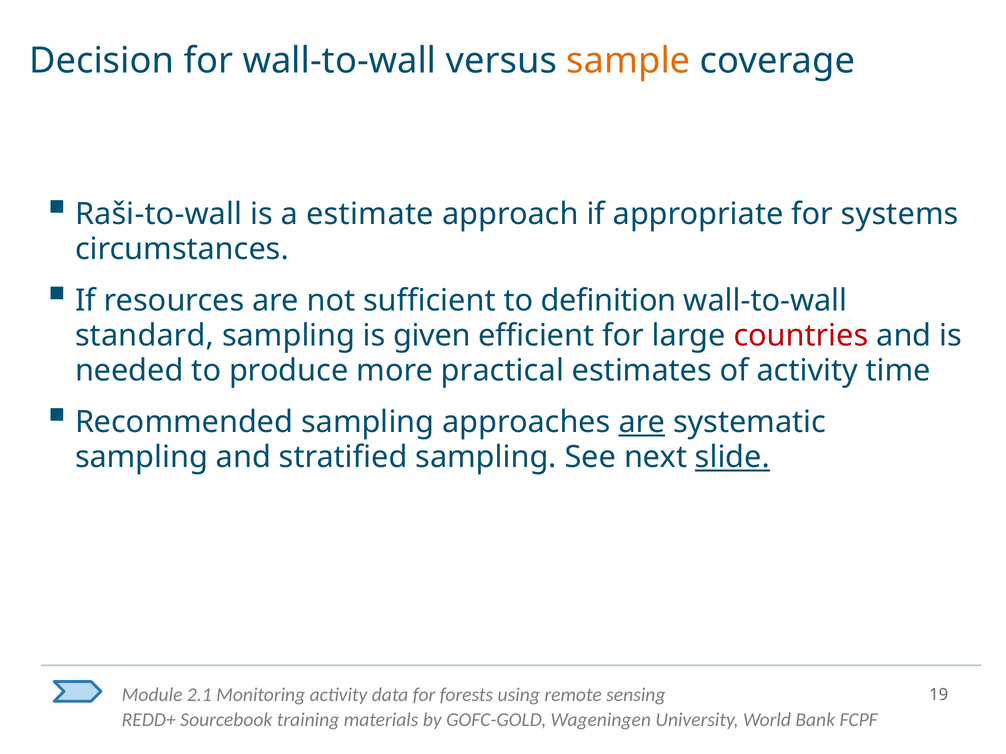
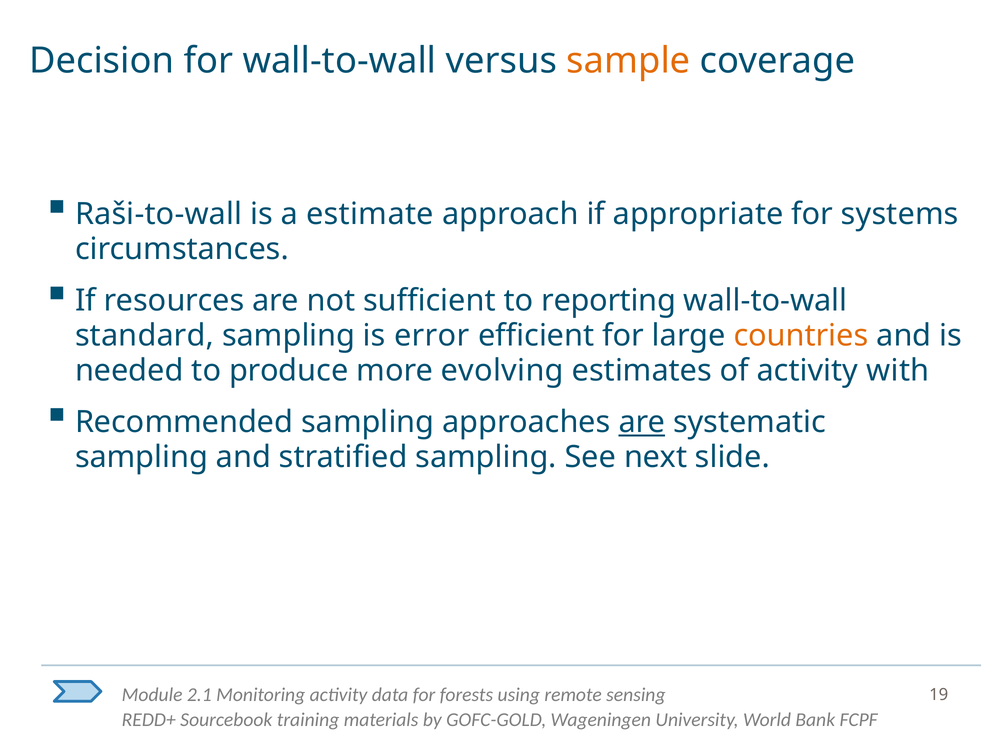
definition: definition -> reporting
given: given -> error
countries colour: red -> orange
practical: practical -> evolving
time: time -> with
slide underline: present -> none
